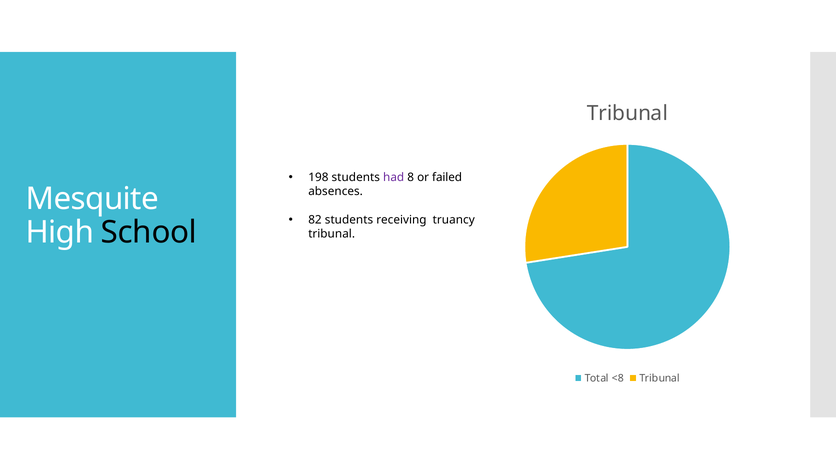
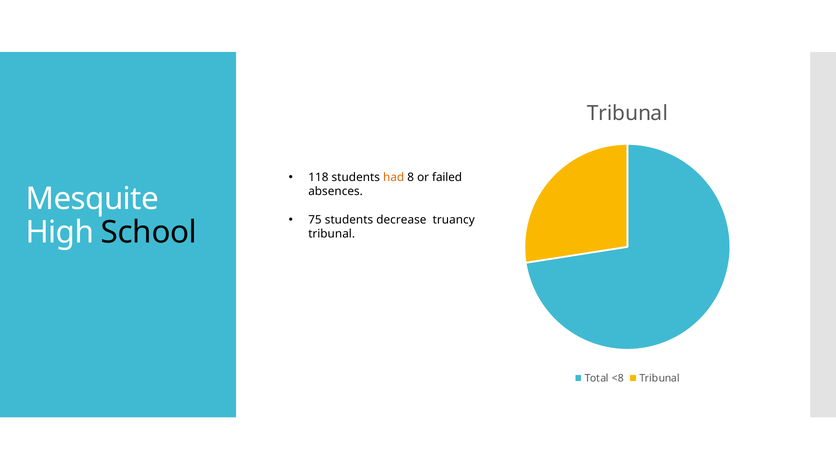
198: 198 -> 118
had colour: purple -> orange
82: 82 -> 75
receiving: receiving -> decrease
